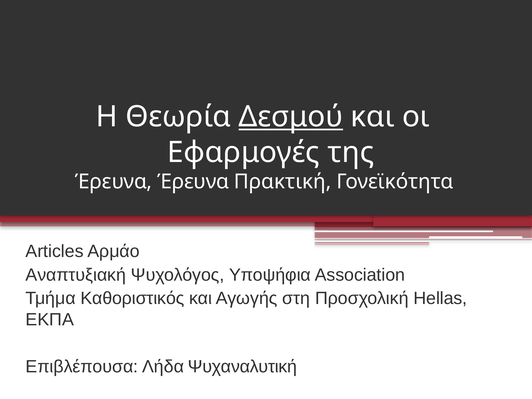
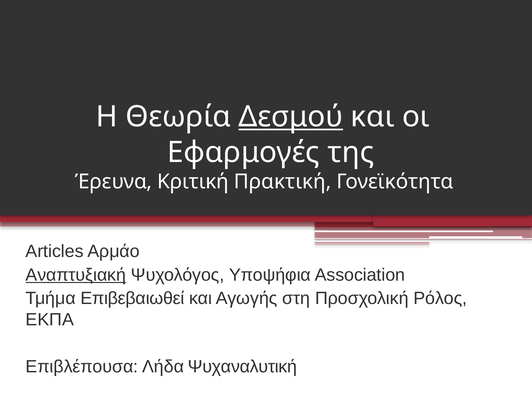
Έρευνα Έρευνα: Έρευνα -> Κριτική
Αναπτυξιακή underline: none -> present
Καθοριστικός: Καθοριστικός -> Επιβεβαιωθεί
Hellas: Hellas -> Ρόλος
